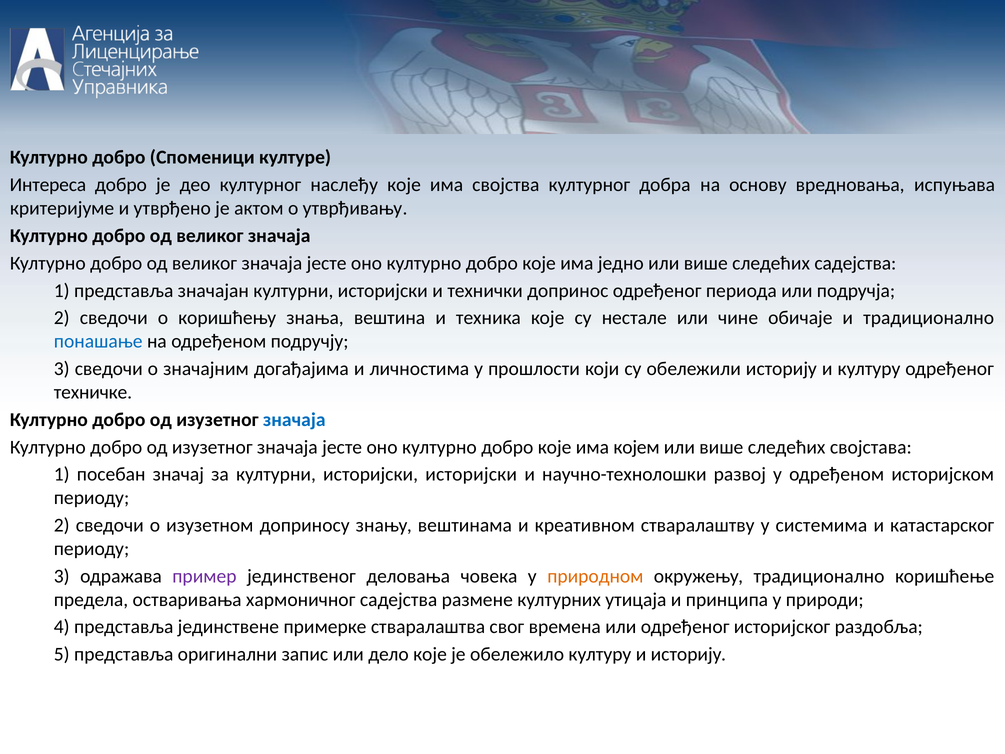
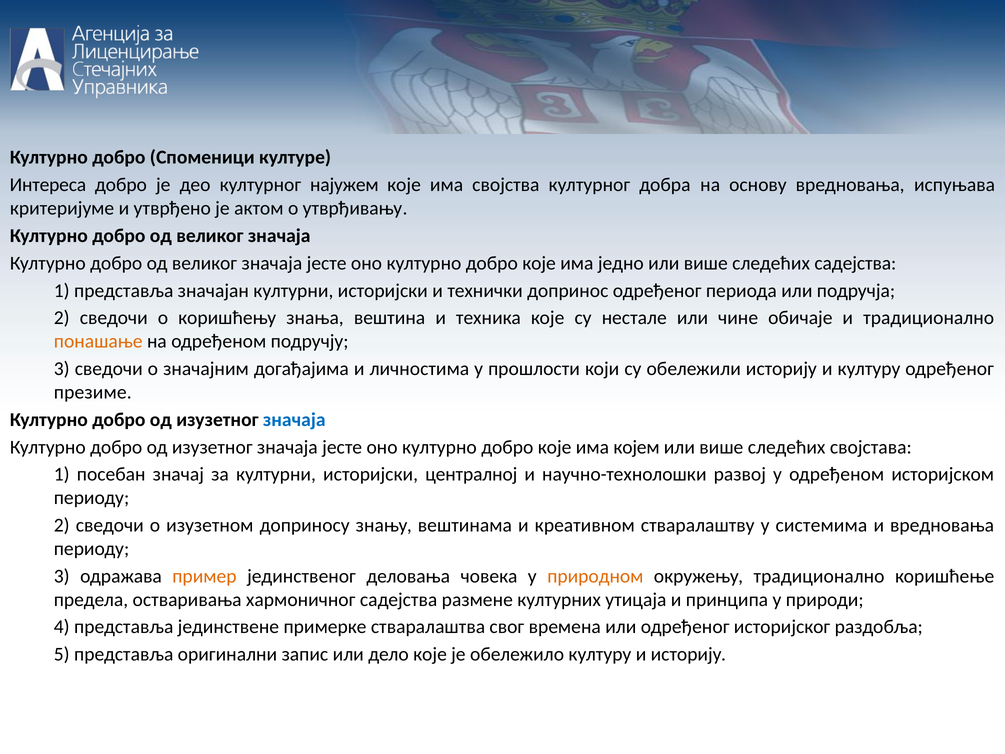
наслеђу: наслеђу -> најужем
понашање colour: blue -> orange
техничке: техничке -> презиме
историјски историјски: историјски -> централној
и катастарског: катастарског -> вредновања
пример colour: purple -> orange
